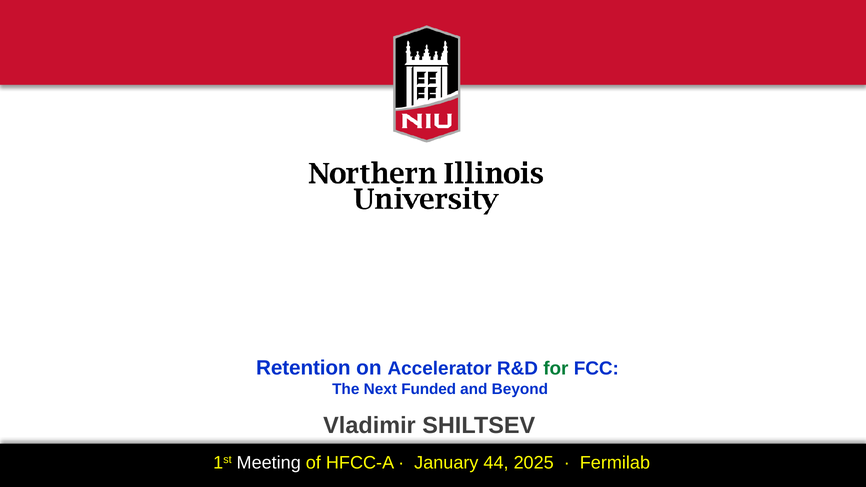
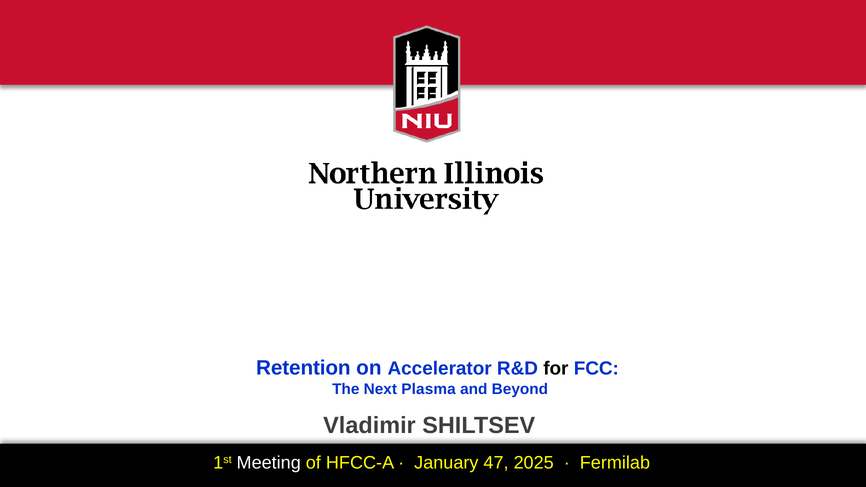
for colour: green -> black
Funded: Funded -> Plasma
44: 44 -> 47
